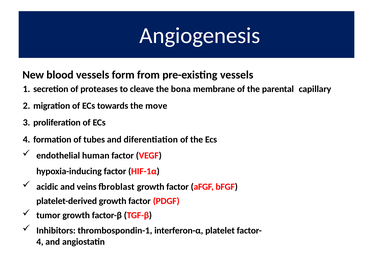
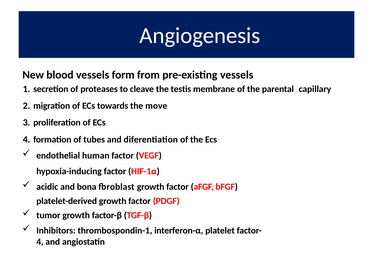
bona: bona -> testis
veins: veins -> bona
